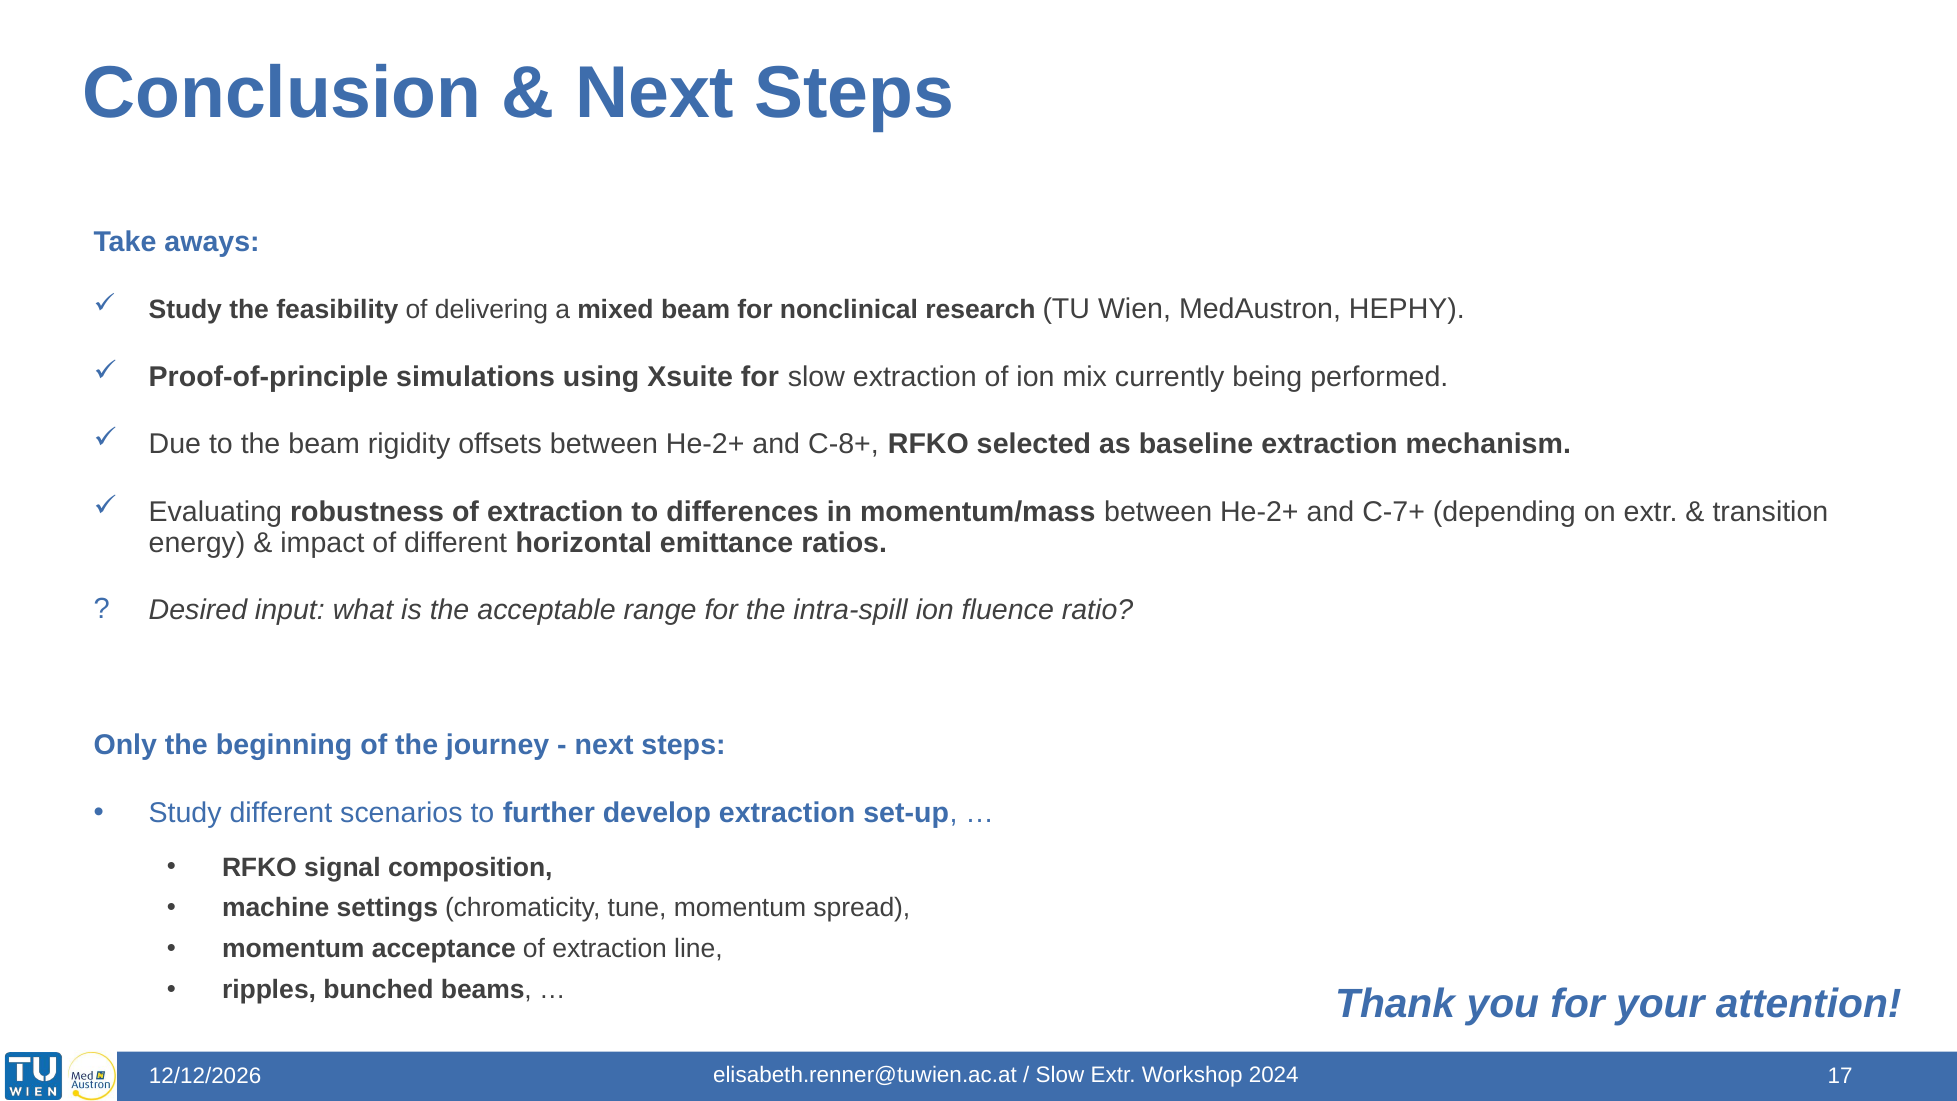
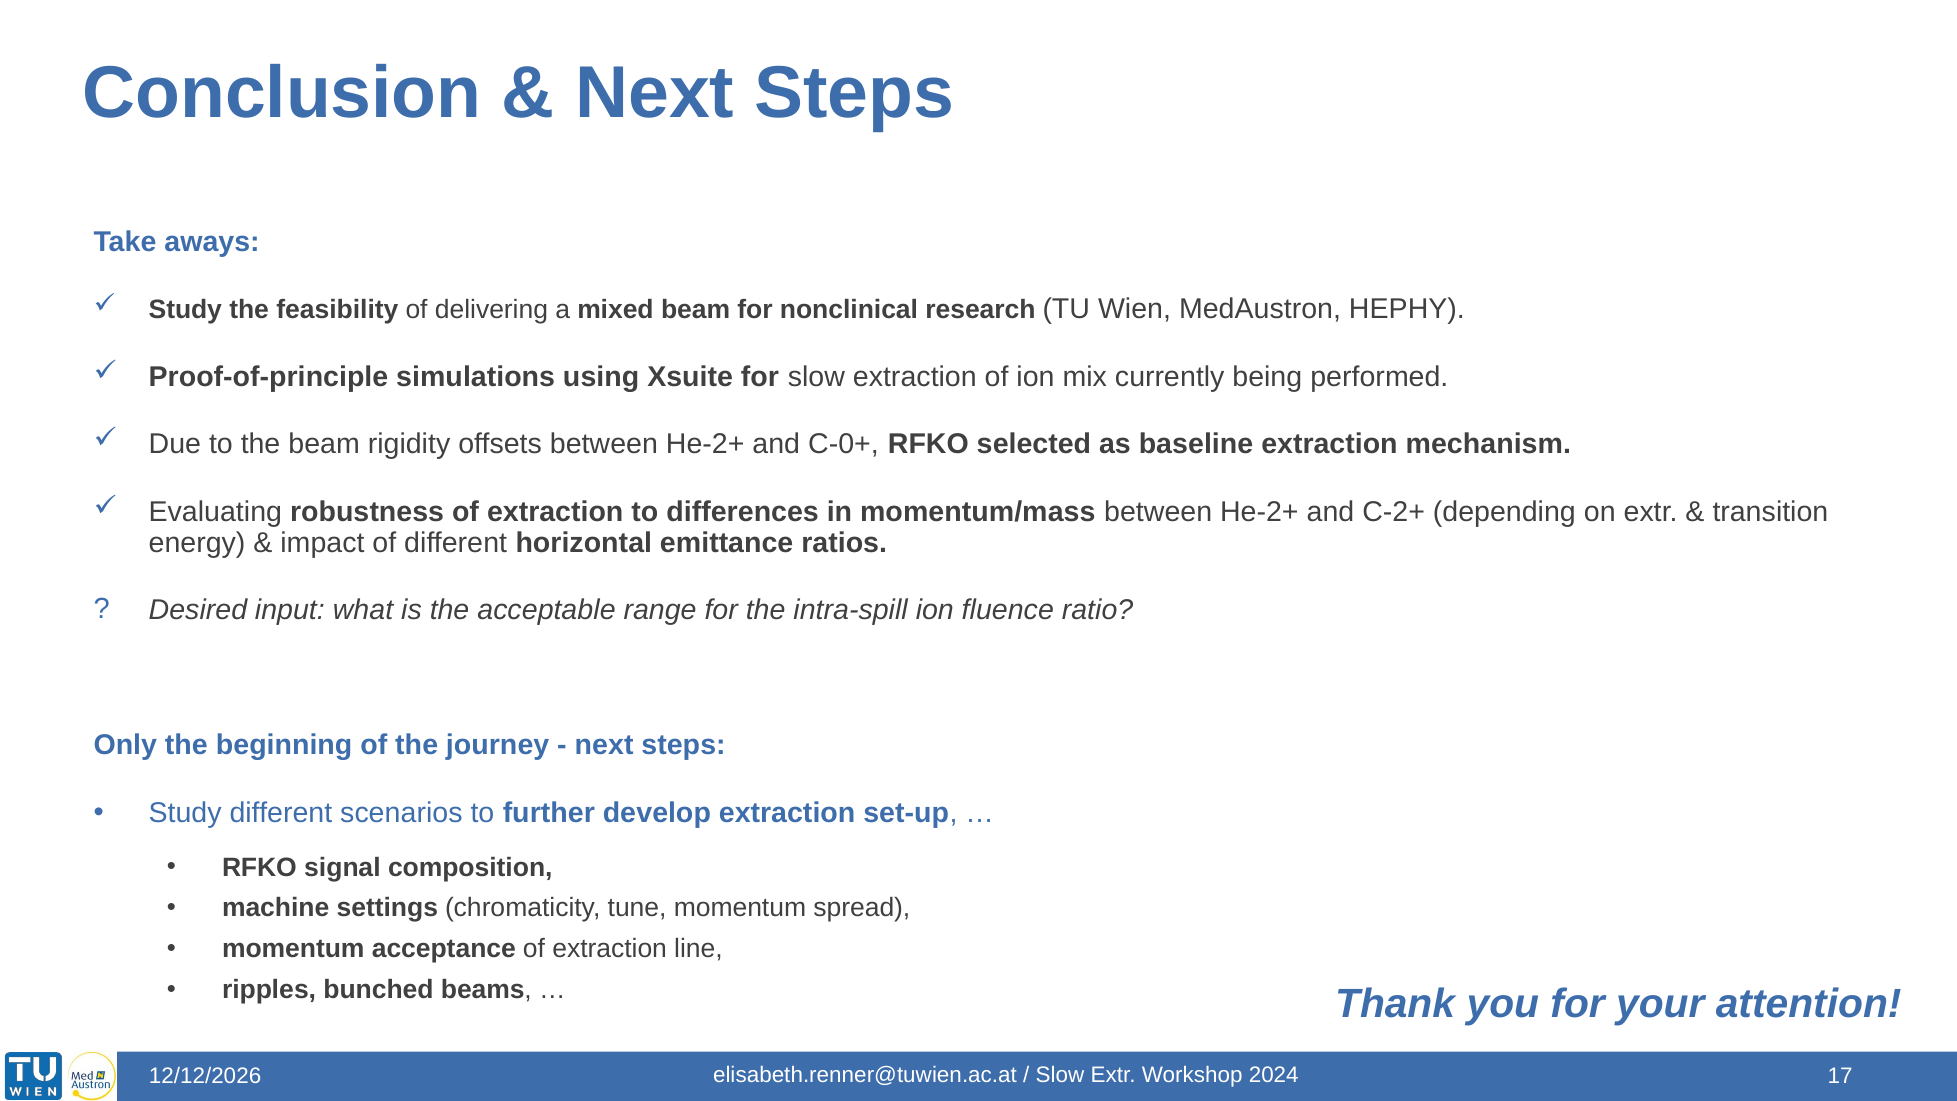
C-8+: C-8+ -> C-0+
C-7+: C-7+ -> C-2+
